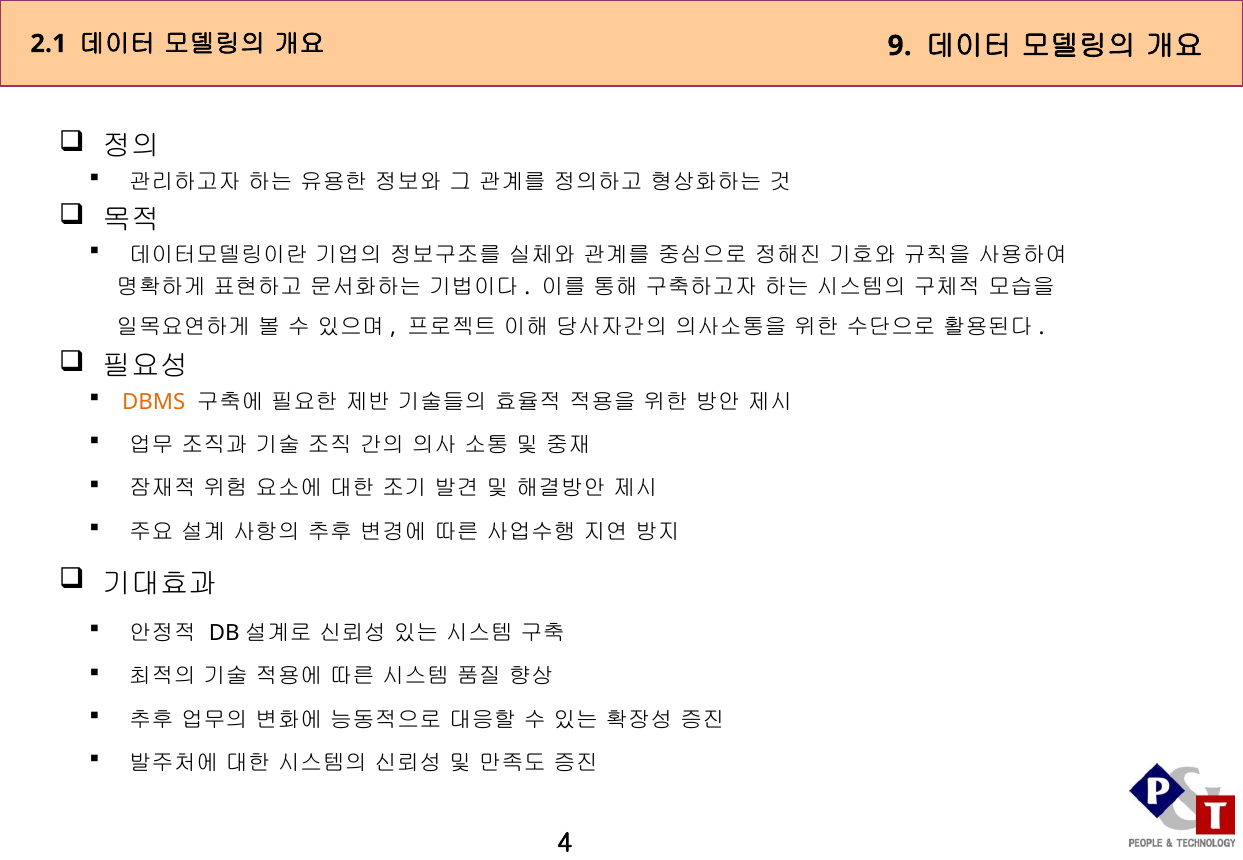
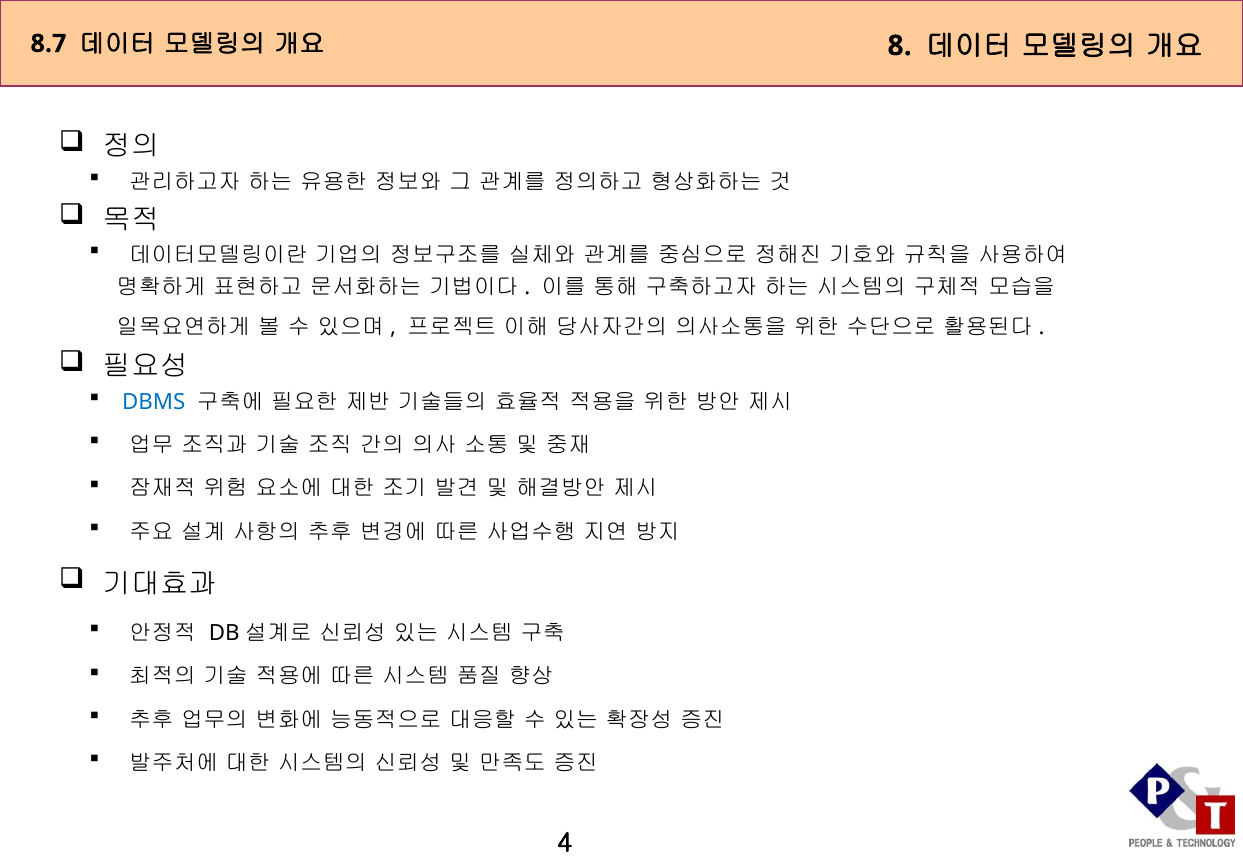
2.1: 2.1 -> 8.7
9: 9 -> 8
DBMS colour: orange -> blue
